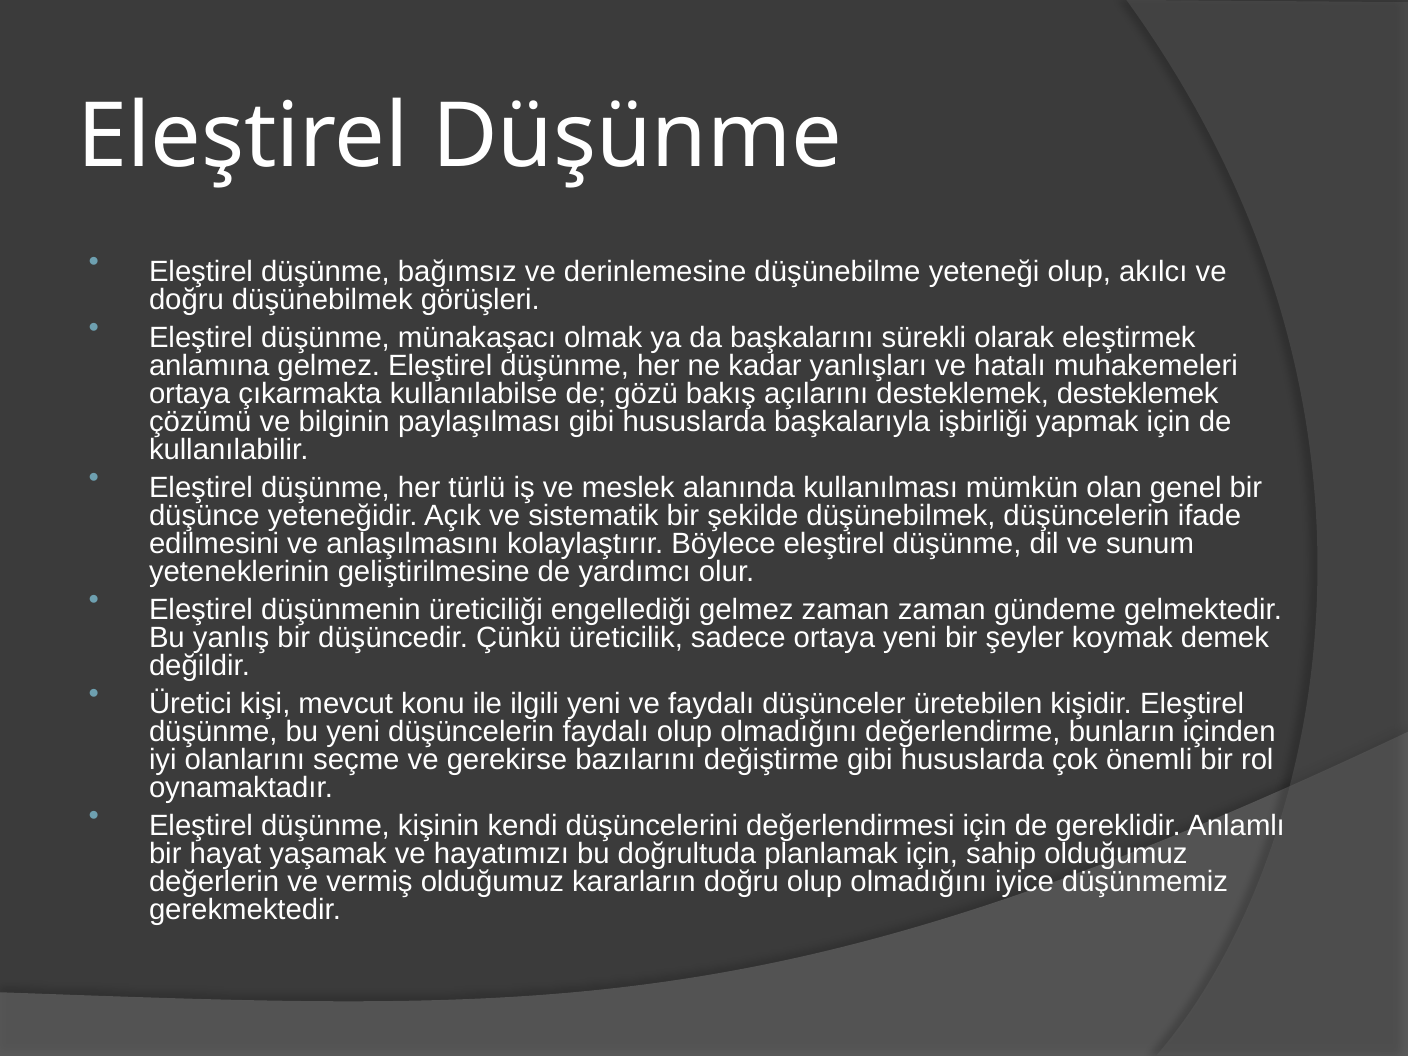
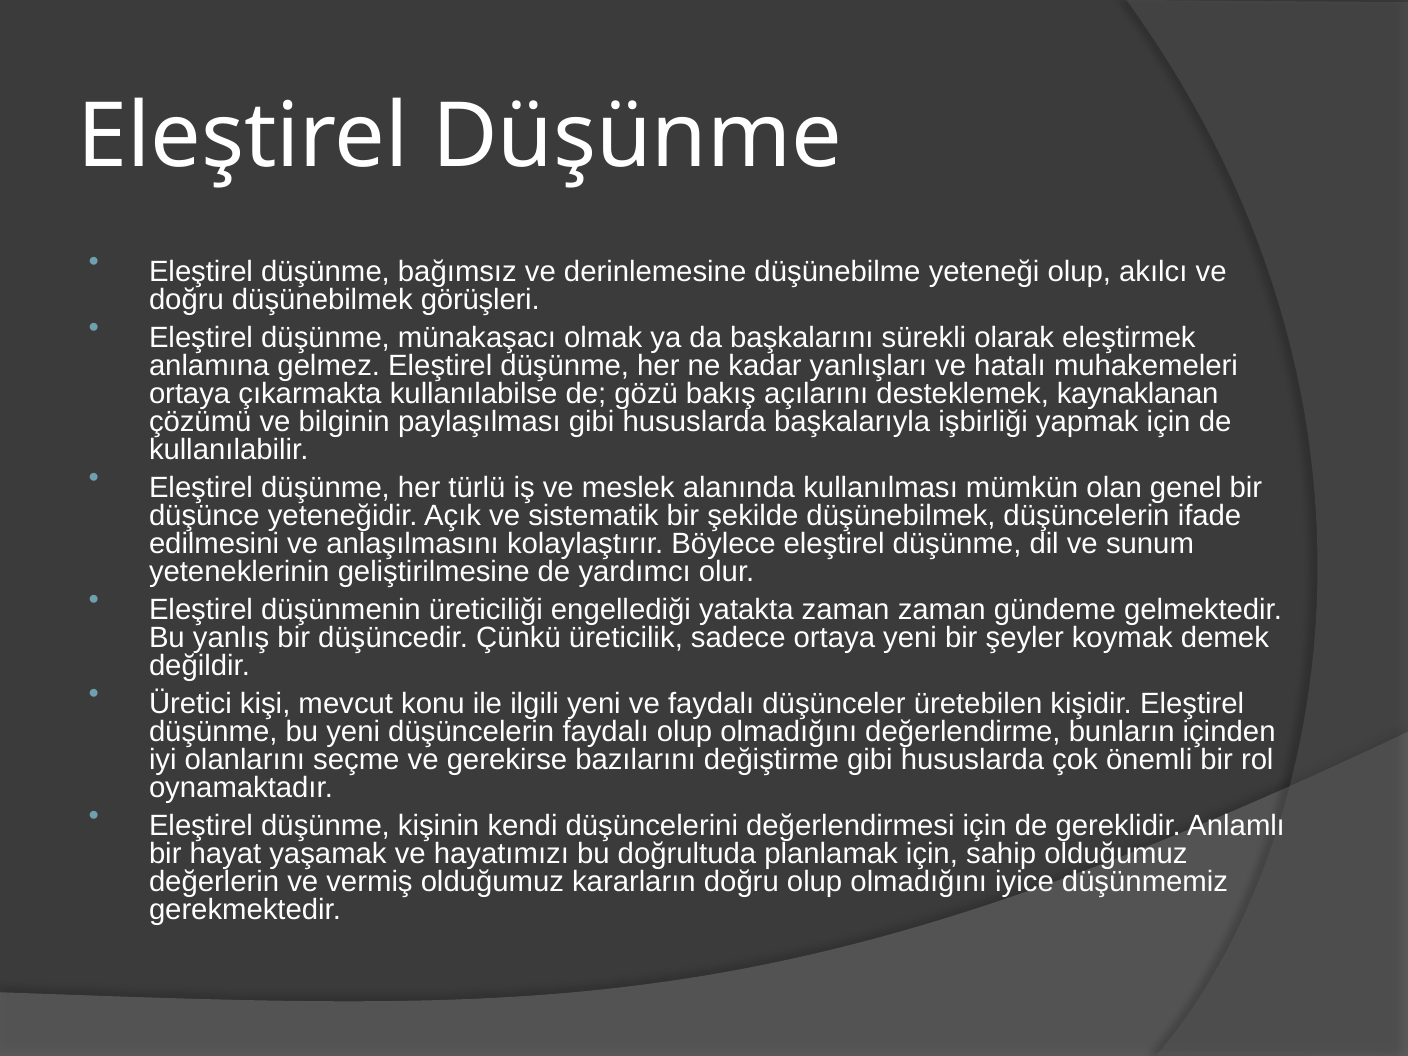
desteklemek desteklemek: desteklemek -> kaynaklanan
engellediği gelmez: gelmez -> yatakta
